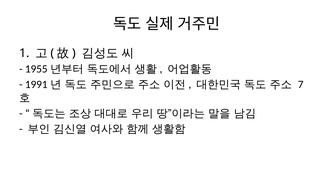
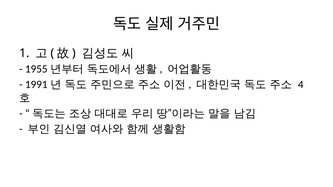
7: 7 -> 4
